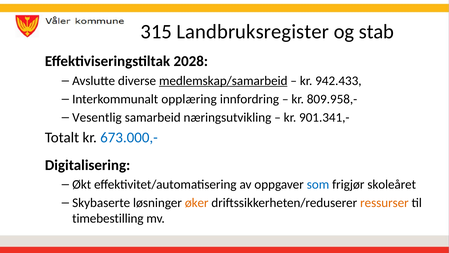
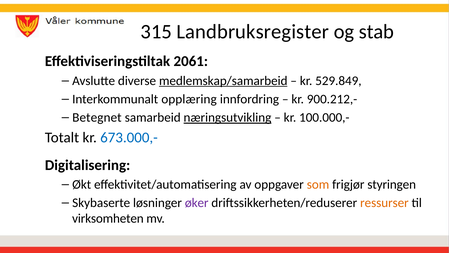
2028: 2028 -> 2061
942.433: 942.433 -> 529.849
809.958,-: 809.958,- -> 900.212,-
Vesentlig: Vesentlig -> Betegnet
næringsutvikling underline: none -> present
901.341,-: 901.341,- -> 100.000,-
som colour: blue -> orange
skoleåret: skoleåret -> styringen
øker colour: orange -> purple
timebestilling: timebestilling -> virksomheten
